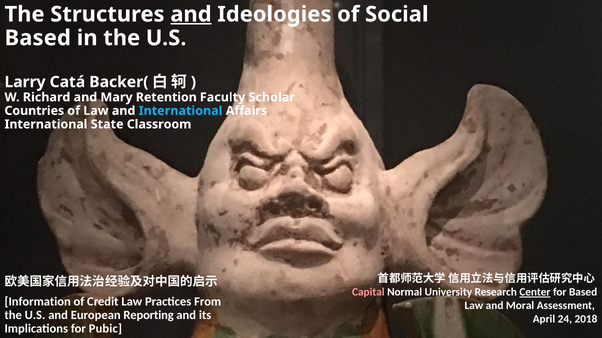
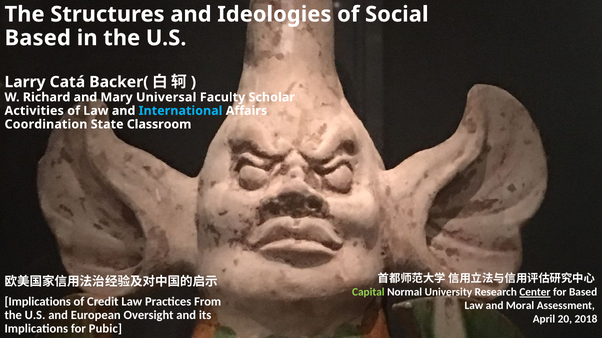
and at (191, 14) underline: present -> none
Retention: Retention -> Universal
Countries: Countries -> Activities
International at (46, 124): International -> Coordination
Capital colour: pink -> light green
Information at (38, 302): Information -> Implications
Reporting: Reporting -> Oversight
24: 24 -> 20
